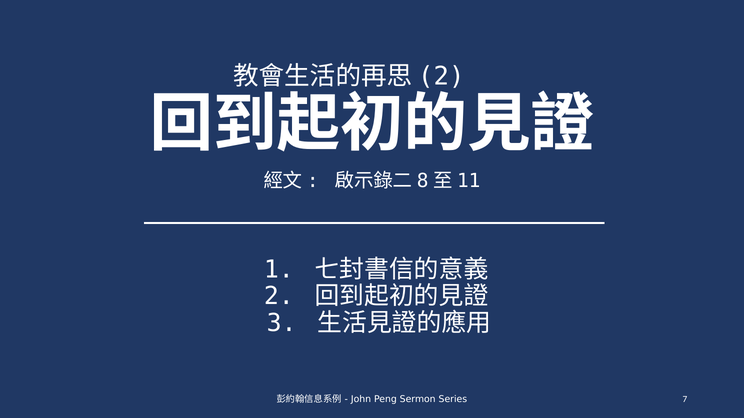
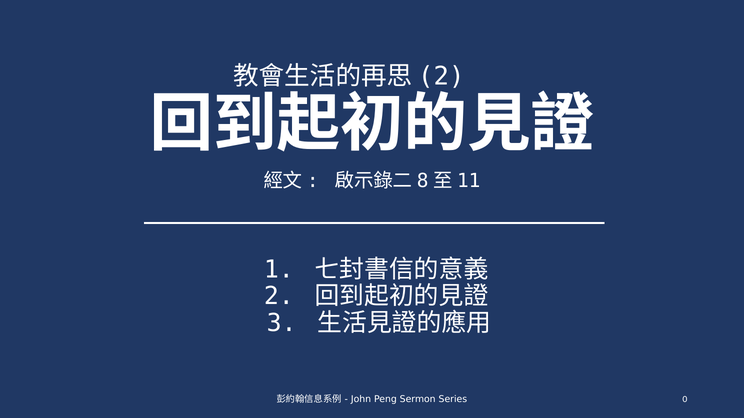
7: 7 -> 0
